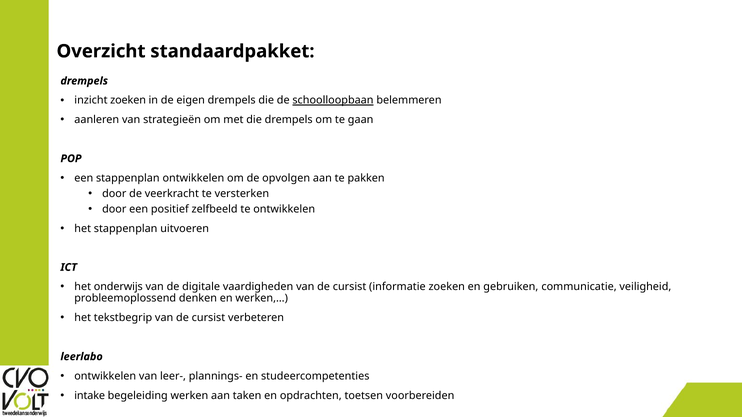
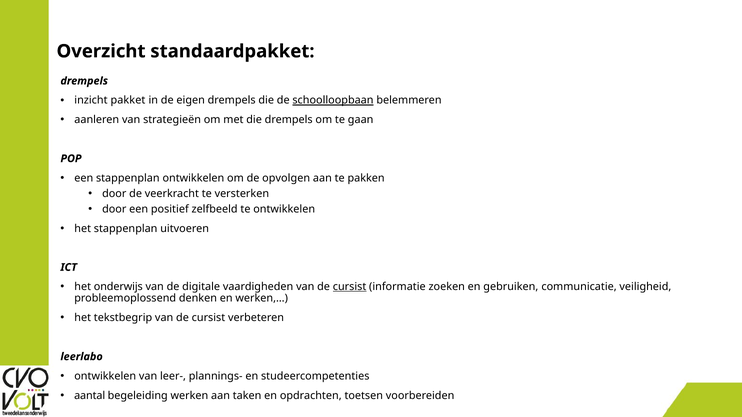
inzicht zoeken: zoeken -> pakket
cursist at (350, 287) underline: none -> present
intake: intake -> aantal
